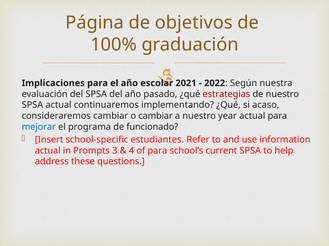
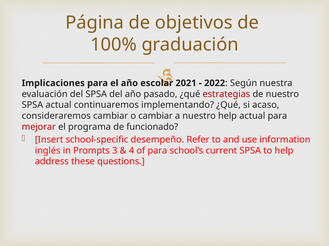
nuestro year: year -> help
mejorar colour: blue -> red
estudiantes: estudiantes -> desempeño
actual at (48, 151): actual -> inglés
